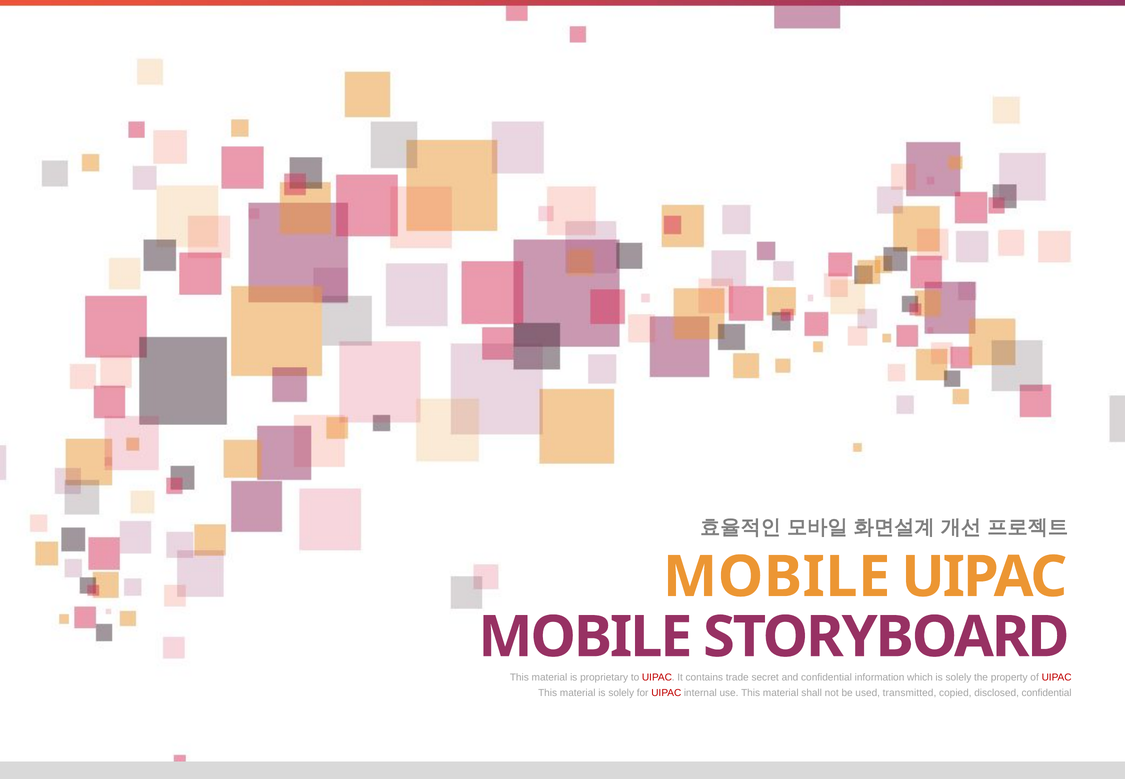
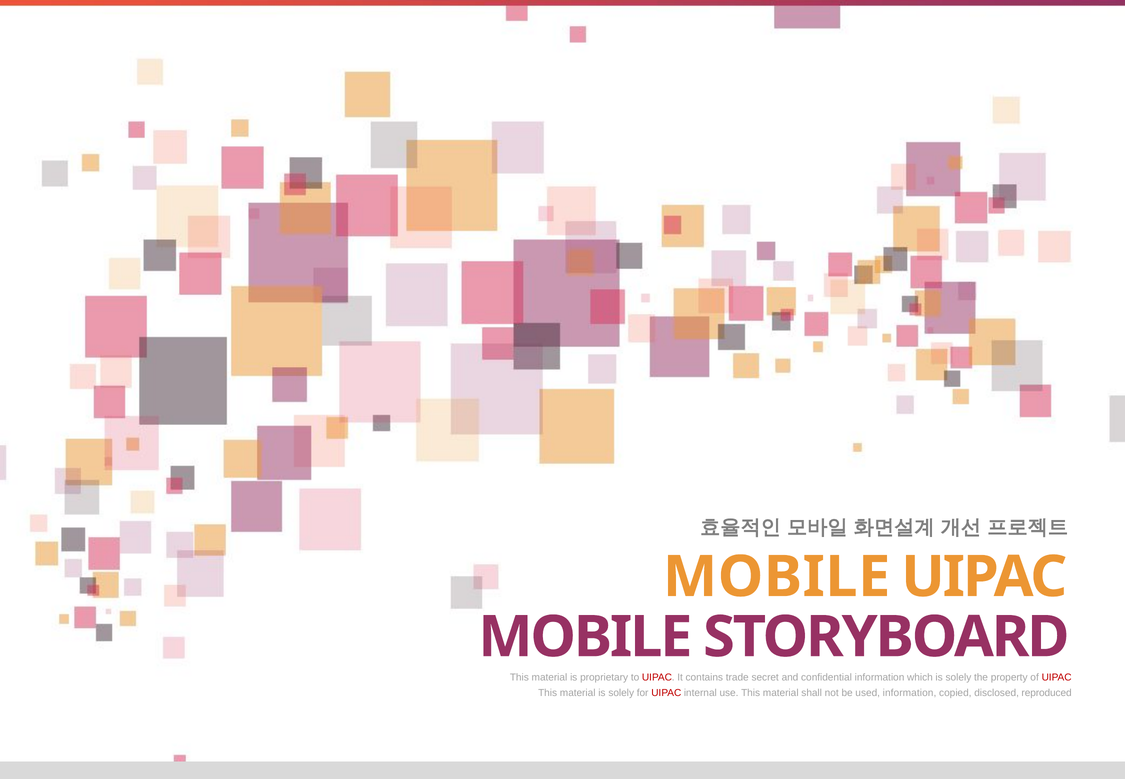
used transmitted: transmitted -> information
disclosed confidential: confidential -> reproduced
